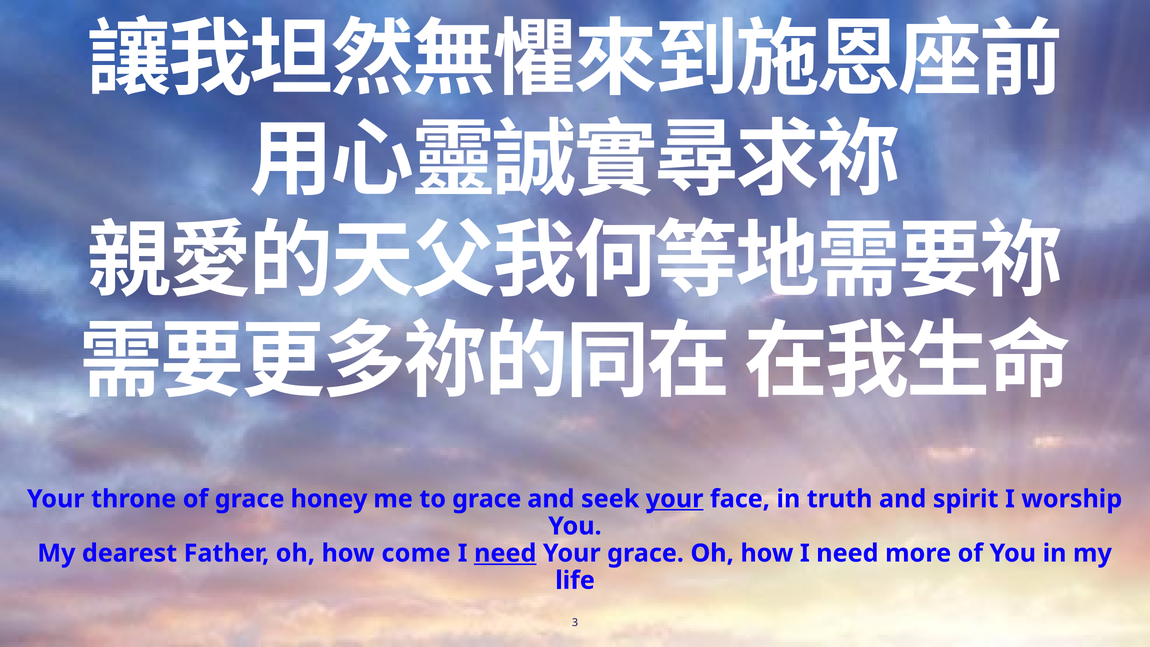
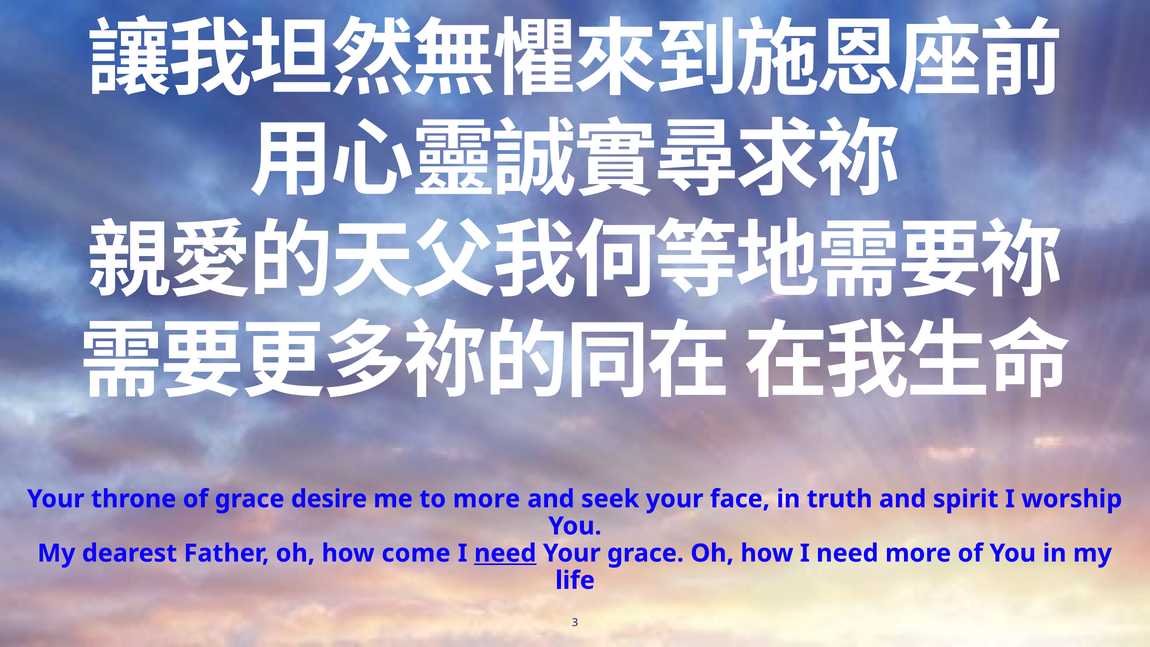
honey: honey -> desire
to grace: grace -> more
your at (675, 499) underline: present -> none
